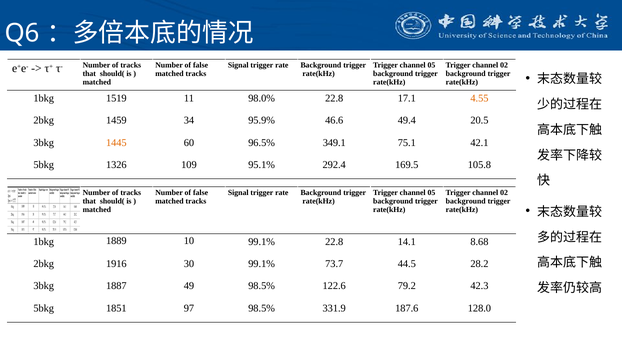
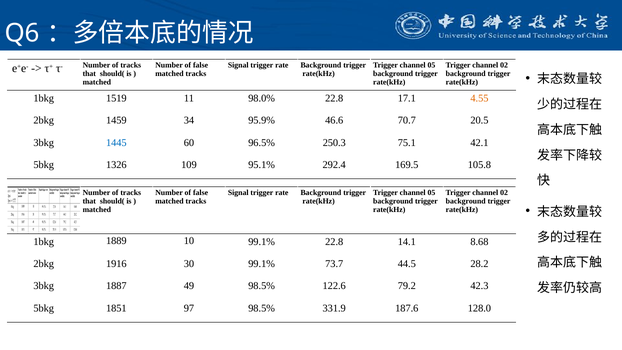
49.4: 49.4 -> 70.7
1445 colour: orange -> blue
349.1: 349.1 -> 250.3
